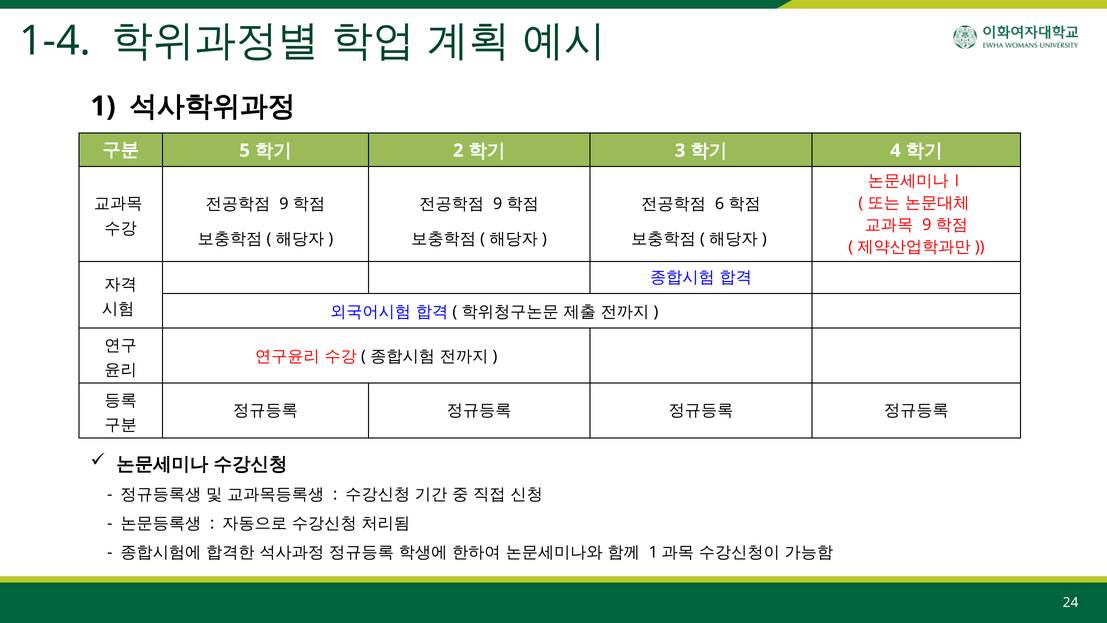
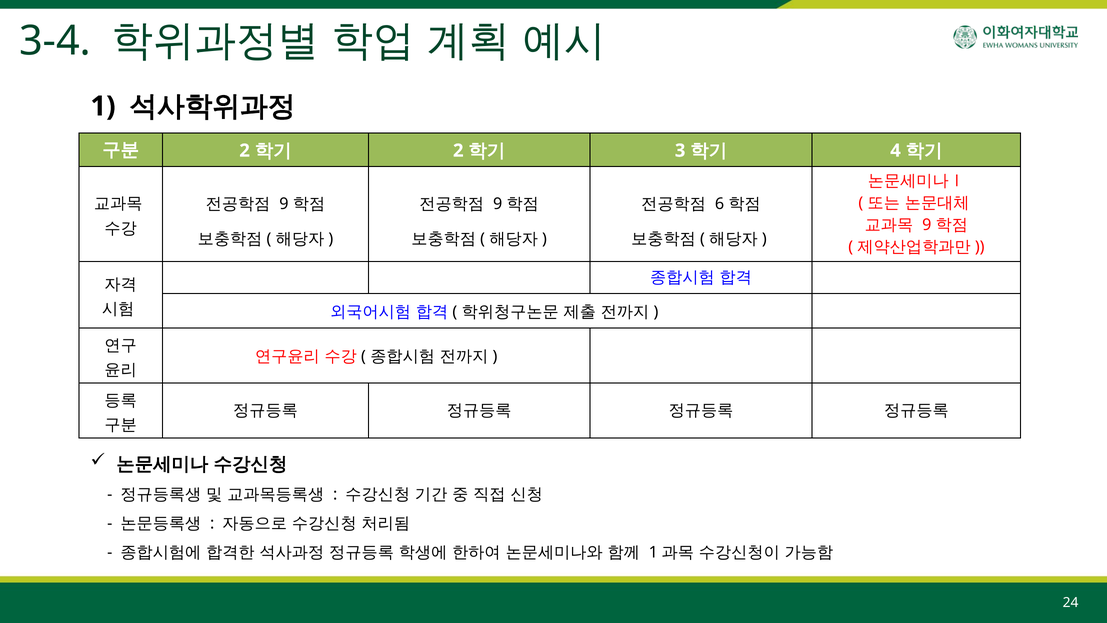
1-4: 1-4 -> 3-4
5 at (245, 151): 5 -> 2
